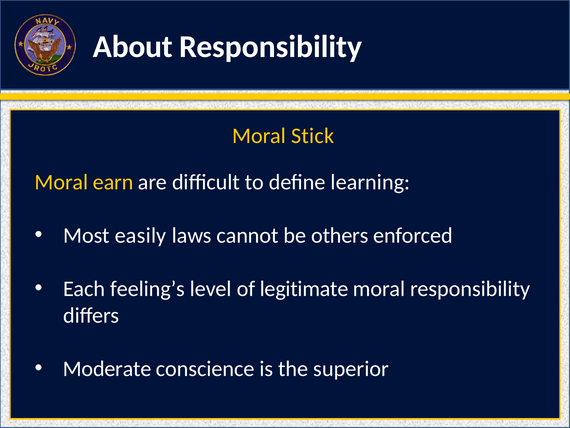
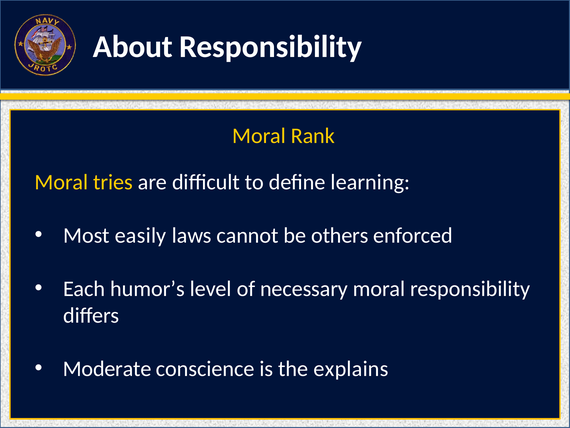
Stick: Stick -> Rank
earn: earn -> tries
feeling’s: feeling’s -> humor’s
legitimate: legitimate -> necessary
superior: superior -> explains
